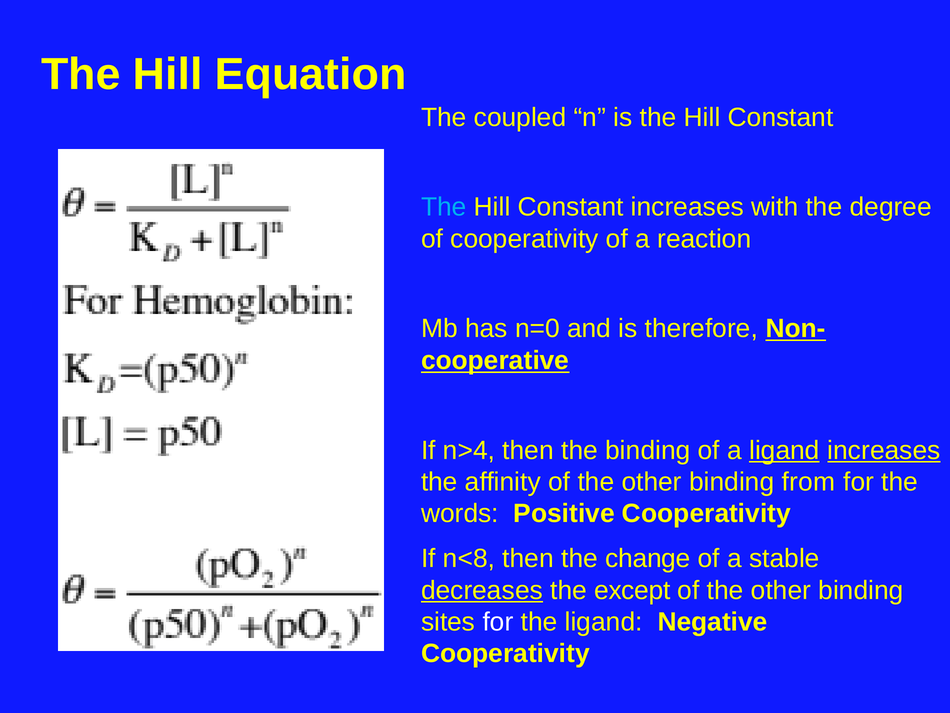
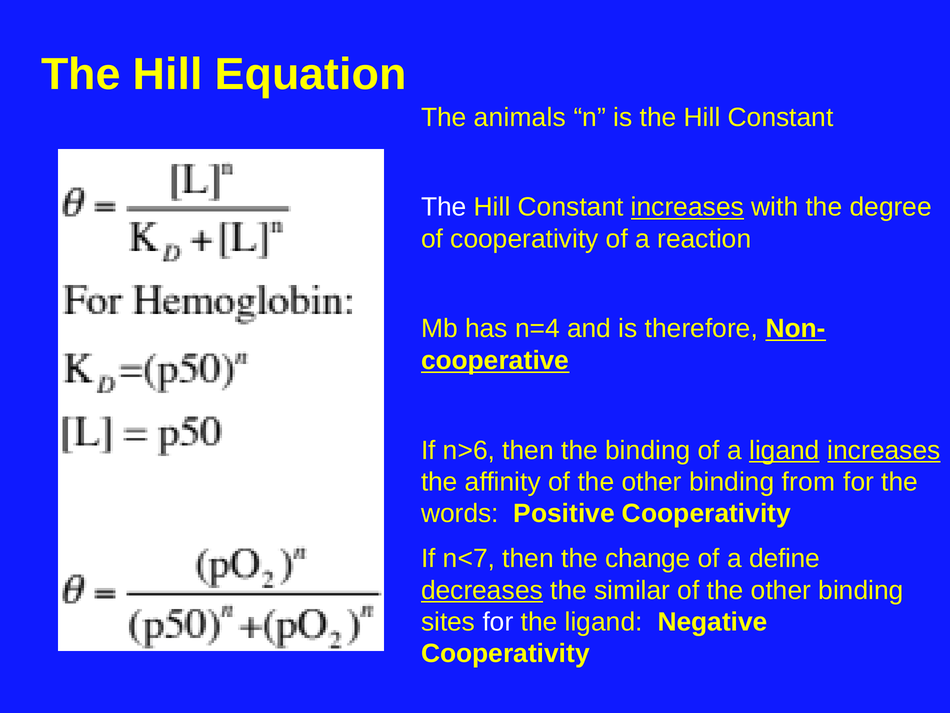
coupled: coupled -> animals
The at (444, 207) colour: light blue -> white
increases at (687, 207) underline: none -> present
n=0: n=0 -> n=4
n>4: n>4 -> n>6
n<8: n<8 -> n<7
stable: stable -> define
except: except -> similar
